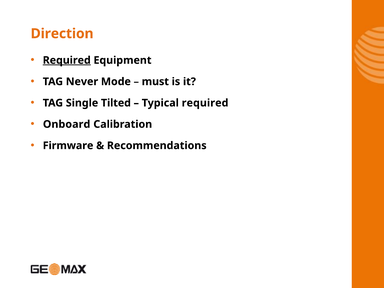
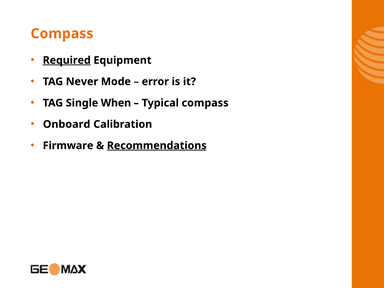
Direction at (62, 34): Direction -> Compass
must: must -> error
Tilted: Tilted -> When
Typical required: required -> compass
Recommendations underline: none -> present
